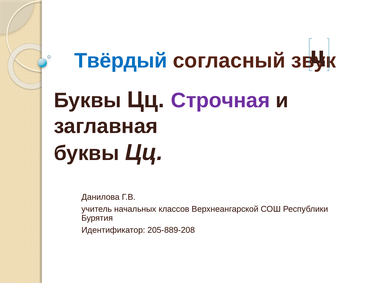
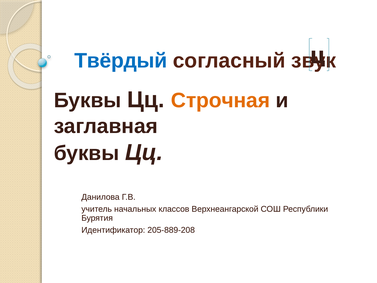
Строчная colour: purple -> orange
